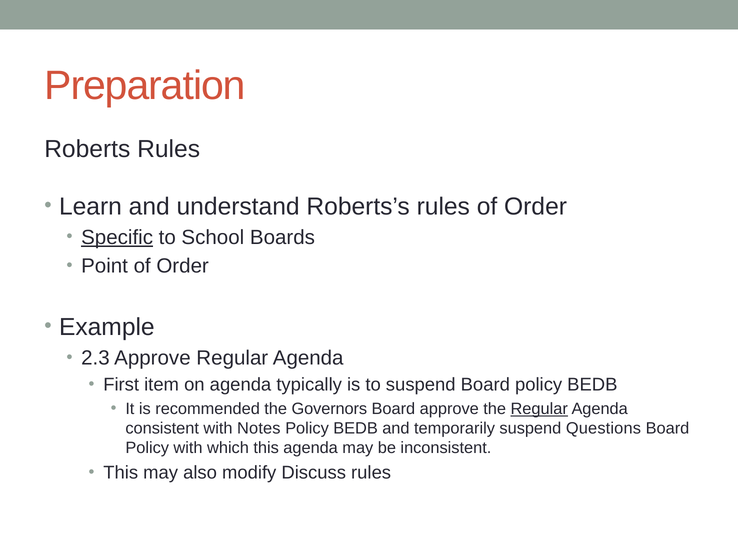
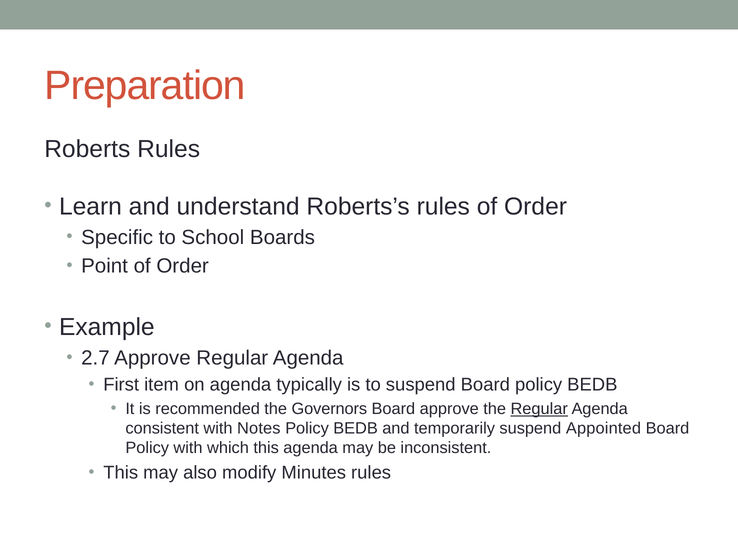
Specific underline: present -> none
2.3: 2.3 -> 2.7
Questions: Questions -> Appointed
Discuss: Discuss -> Minutes
